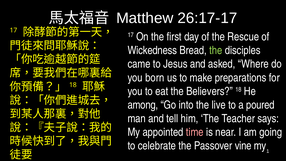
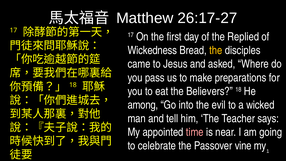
26:17-17: 26:17-17 -> 26:17-27
Rescue: Rescue -> Replied
the at (216, 50) colour: light green -> yellow
born: born -> pass
live: live -> evil
poured: poured -> wicked
